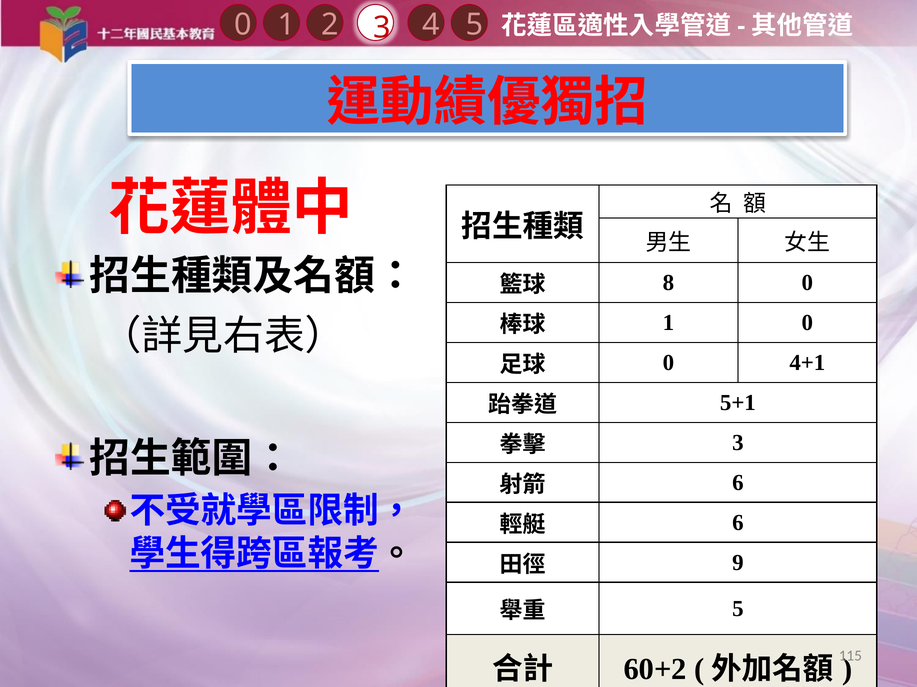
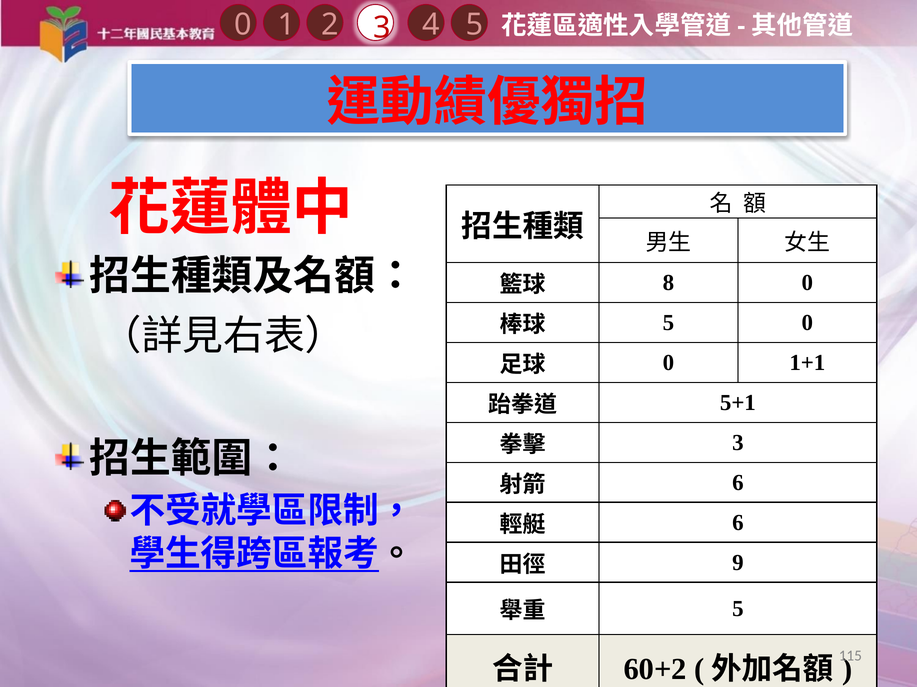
1 at (668, 323): 1 -> 5
4+1: 4+1 -> 1+1
